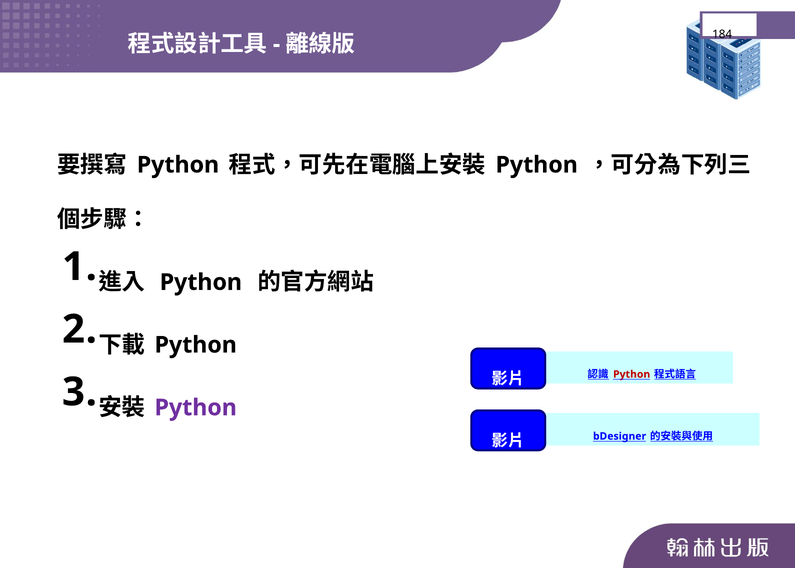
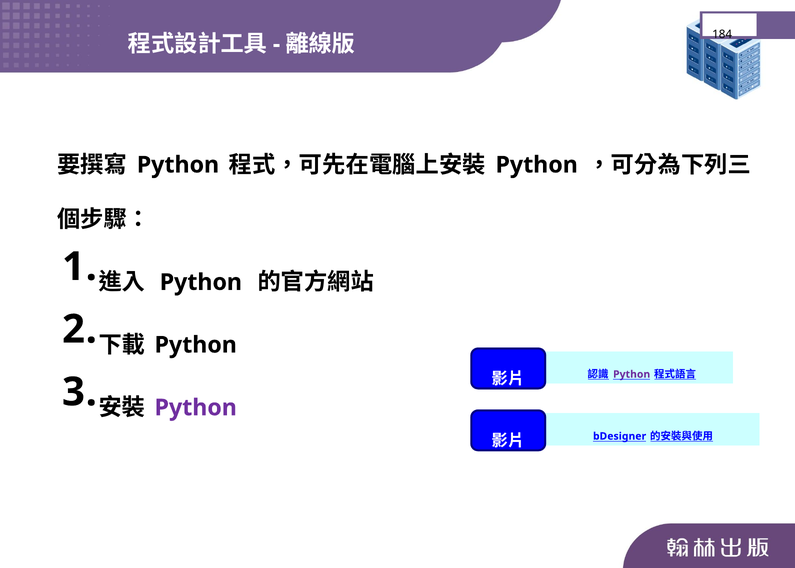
Python at (632, 374) colour: red -> purple
